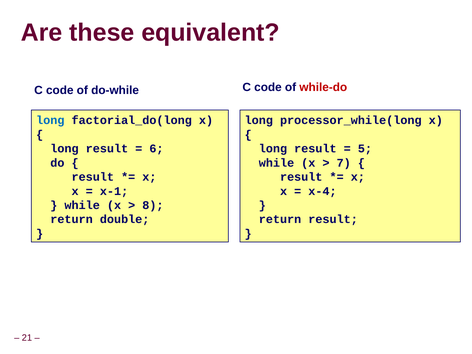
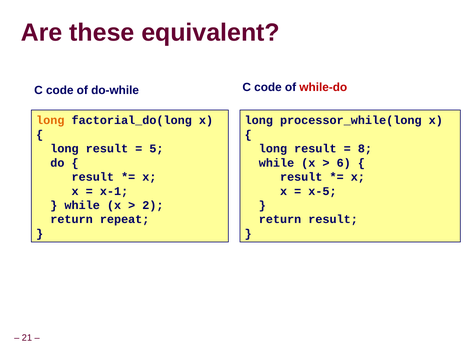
long at (50, 120) colour: blue -> orange
6: 6 -> 5
5: 5 -> 8
7: 7 -> 6
x-4: x-4 -> x-5
8: 8 -> 2
double: double -> repeat
